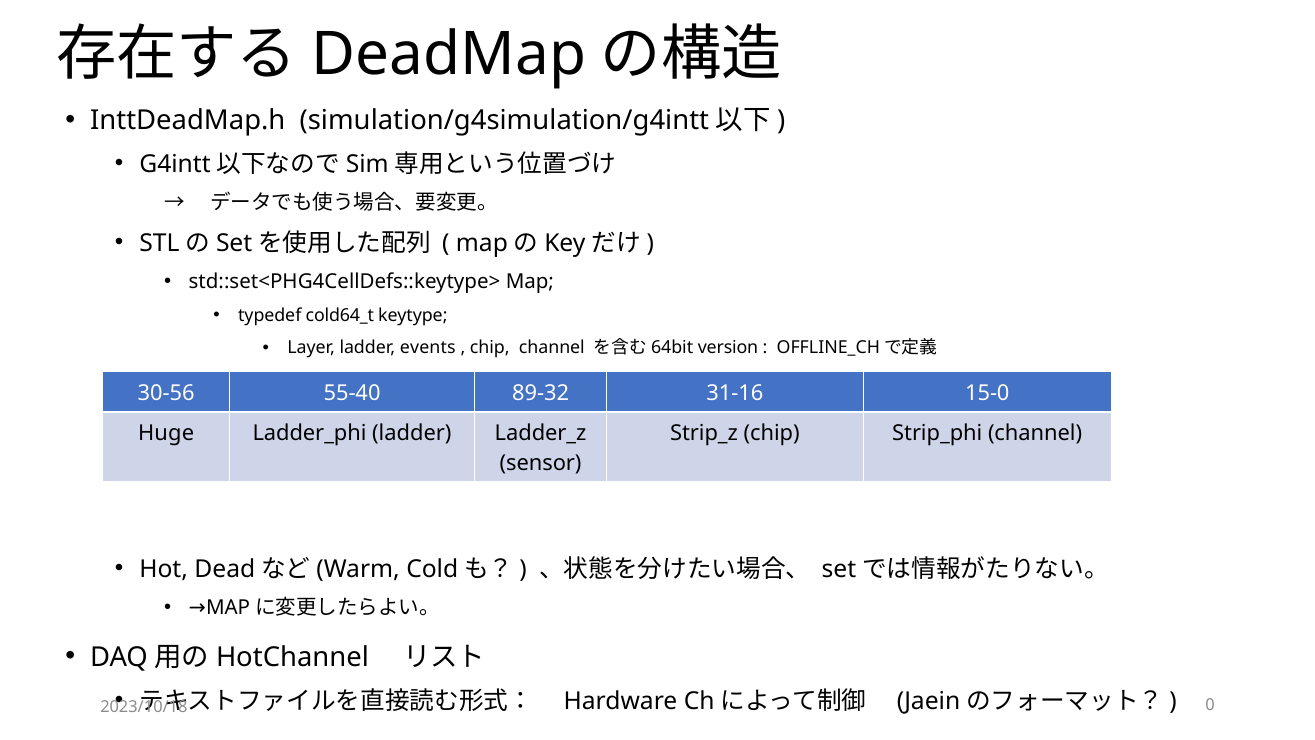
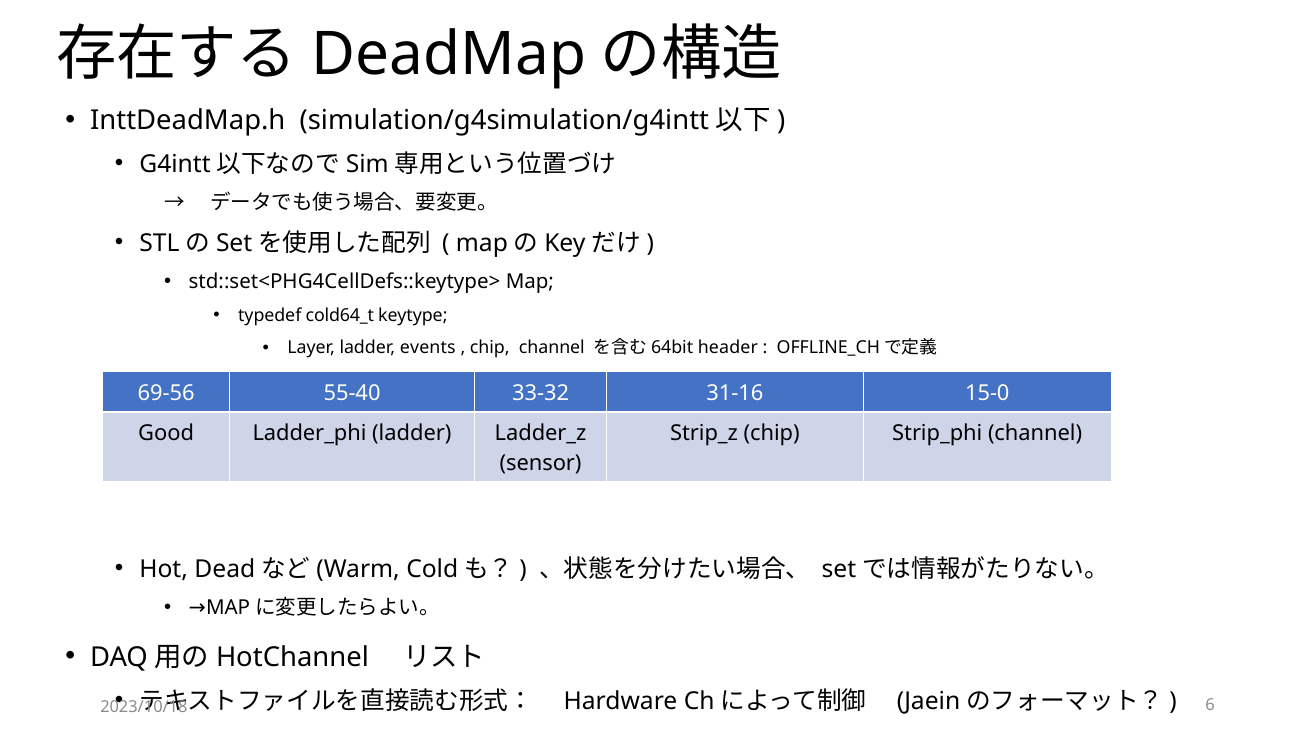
version: version -> header
30-56: 30-56 -> 69-56
89-32: 89-32 -> 33-32
Huge: Huge -> Good
0: 0 -> 6
